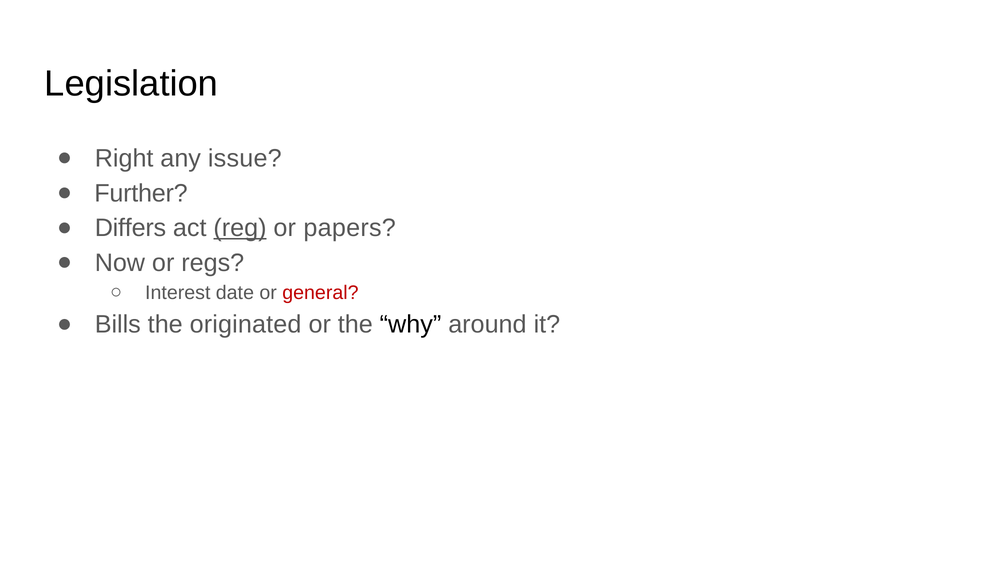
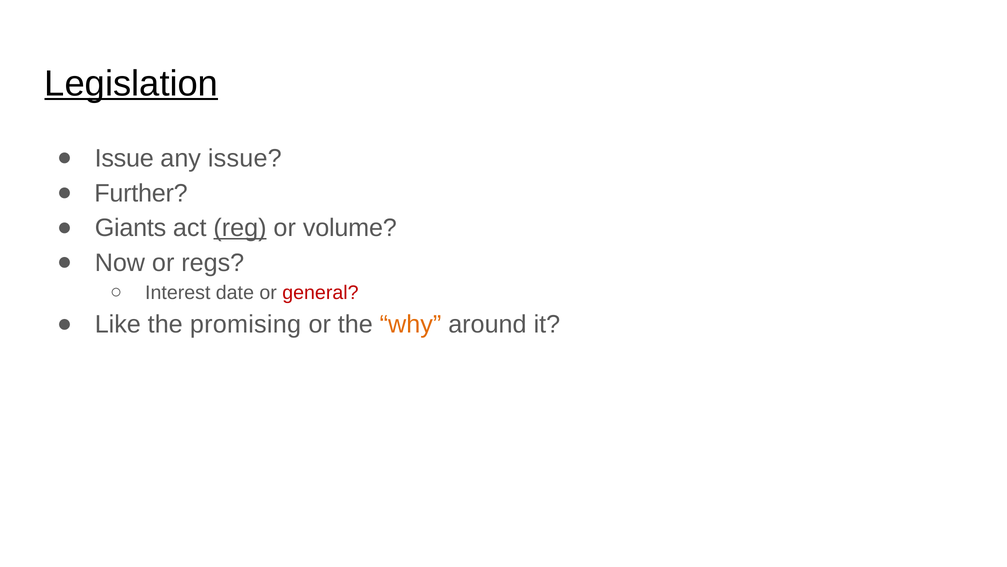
Legislation underline: none -> present
Right at (124, 158): Right -> Issue
Differs: Differs -> Giants
papers: papers -> volume
Bills: Bills -> Like
originated: originated -> promising
why colour: black -> orange
